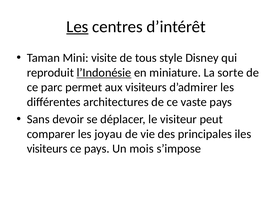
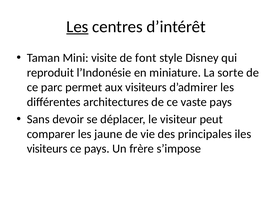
tous: tous -> font
l’Indonésie underline: present -> none
joyau: joyau -> jaune
mois: mois -> frère
